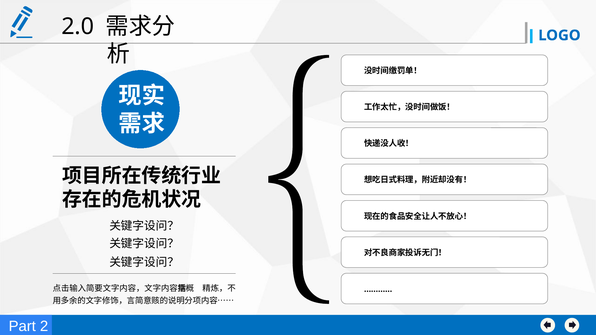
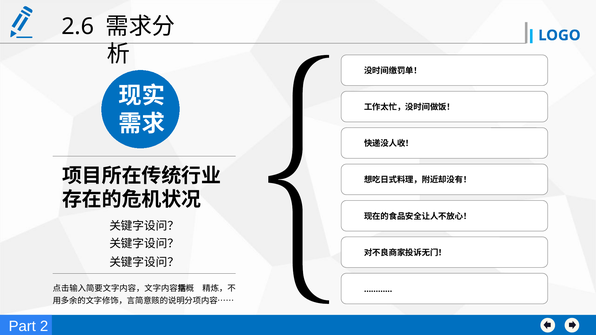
2.0: 2.0 -> 2.6
